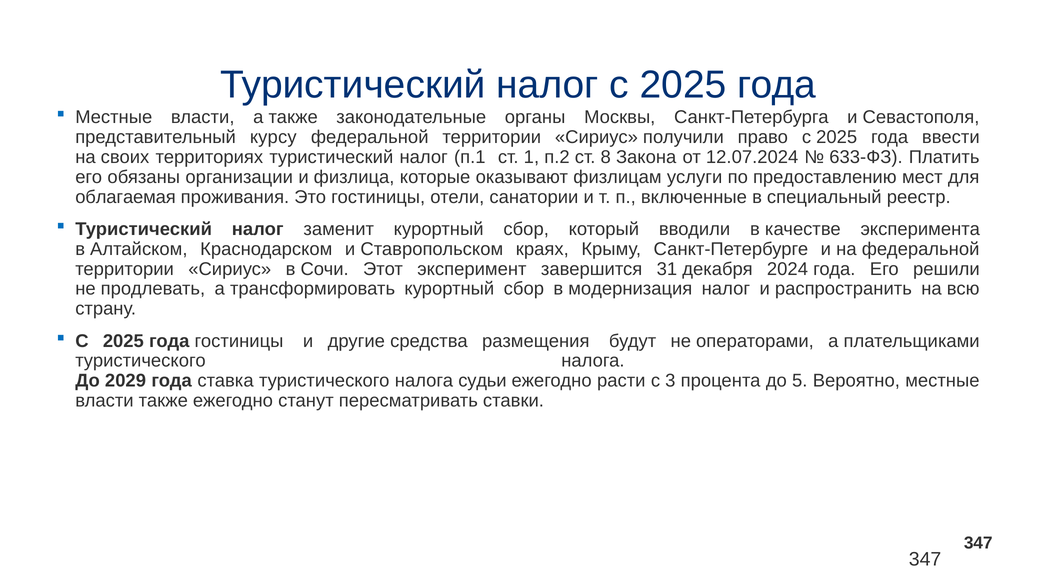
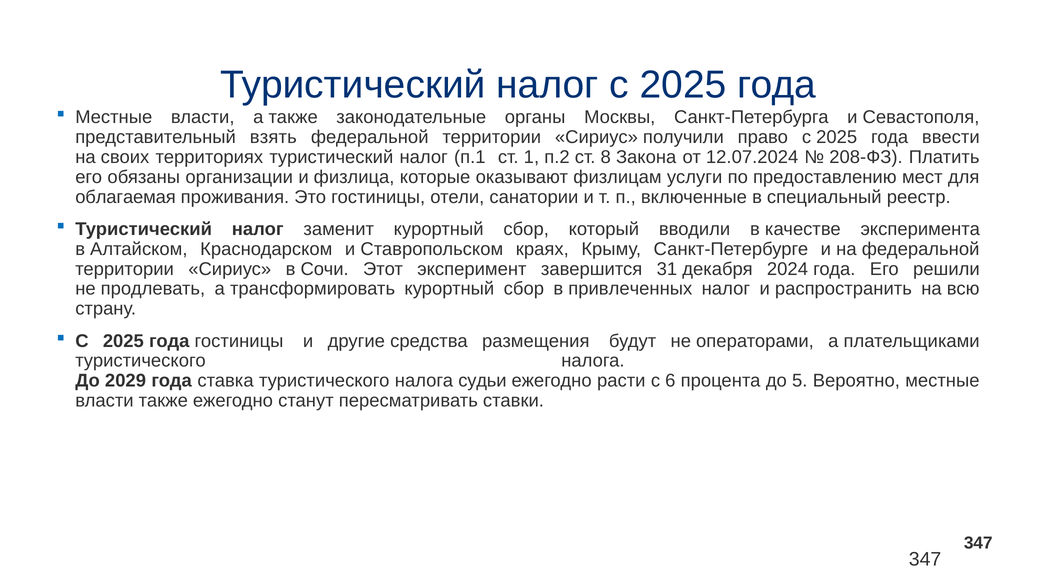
курсу: курсу -> взять
633-ФЗ: 633-ФЗ -> 208-ФЗ
модернизация: модернизация -> привлеченных
3: 3 -> 6
